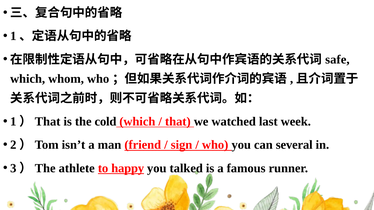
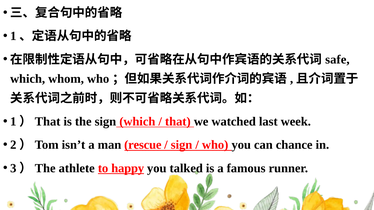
the cold: cold -> sign
friend: friend -> rescue
several: several -> chance
